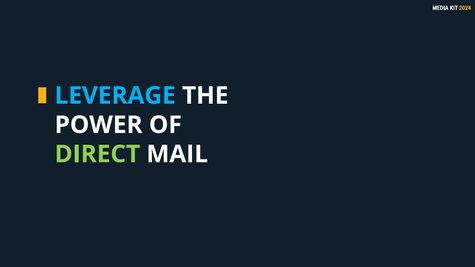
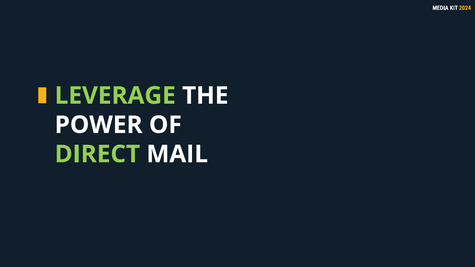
LEVERAGE colour: light blue -> light green
